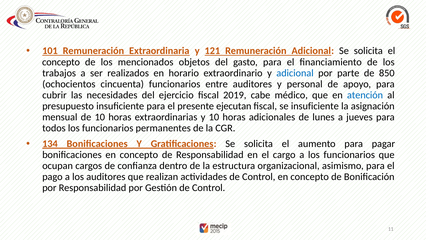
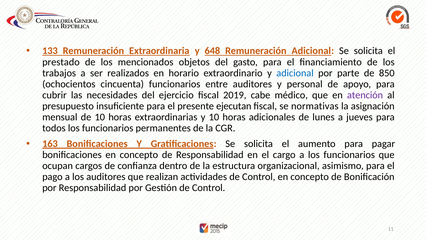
101: 101 -> 133
121: 121 -> 648
concepto at (61, 62): concepto -> prestado
atención colour: blue -> purple
se insuficiente: insuficiente -> normativas
134: 134 -> 163
